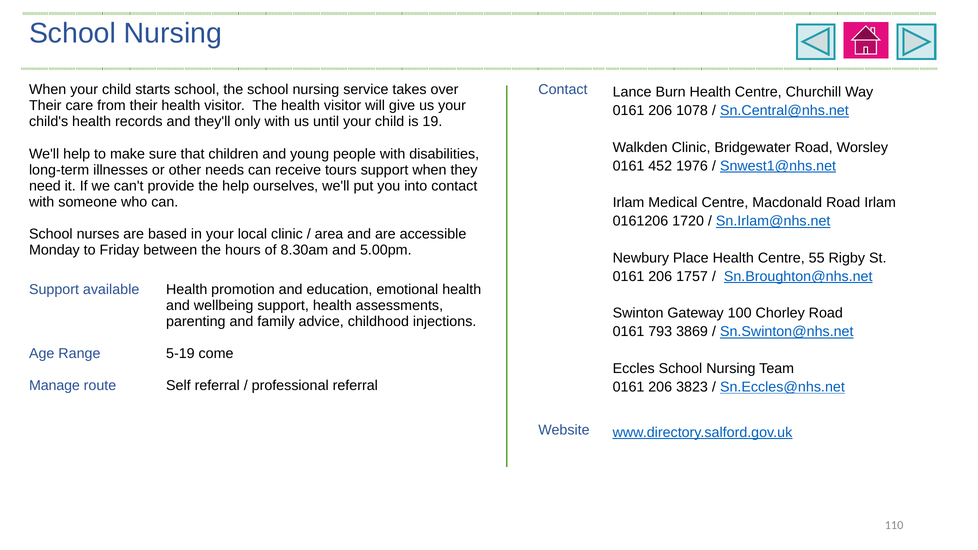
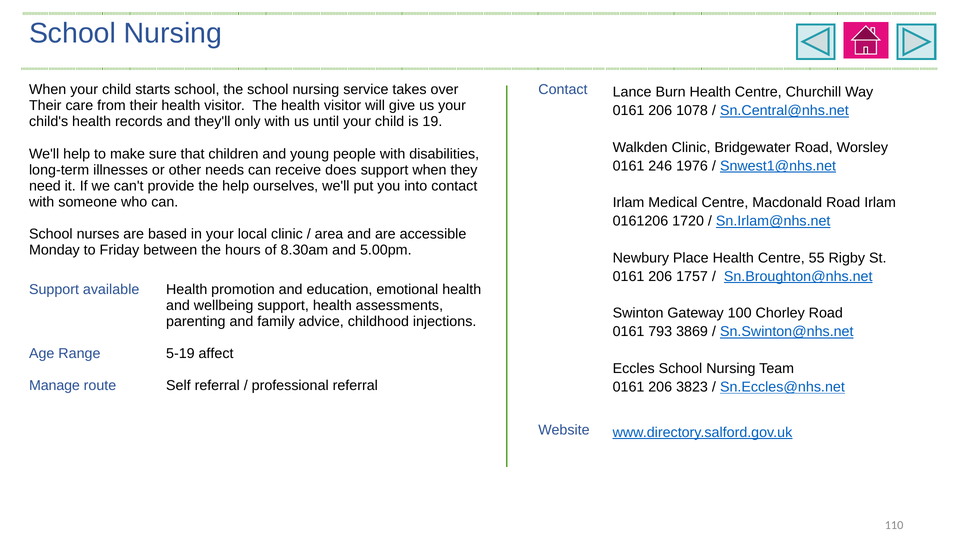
452: 452 -> 246
tours: tours -> does
come: come -> affect
